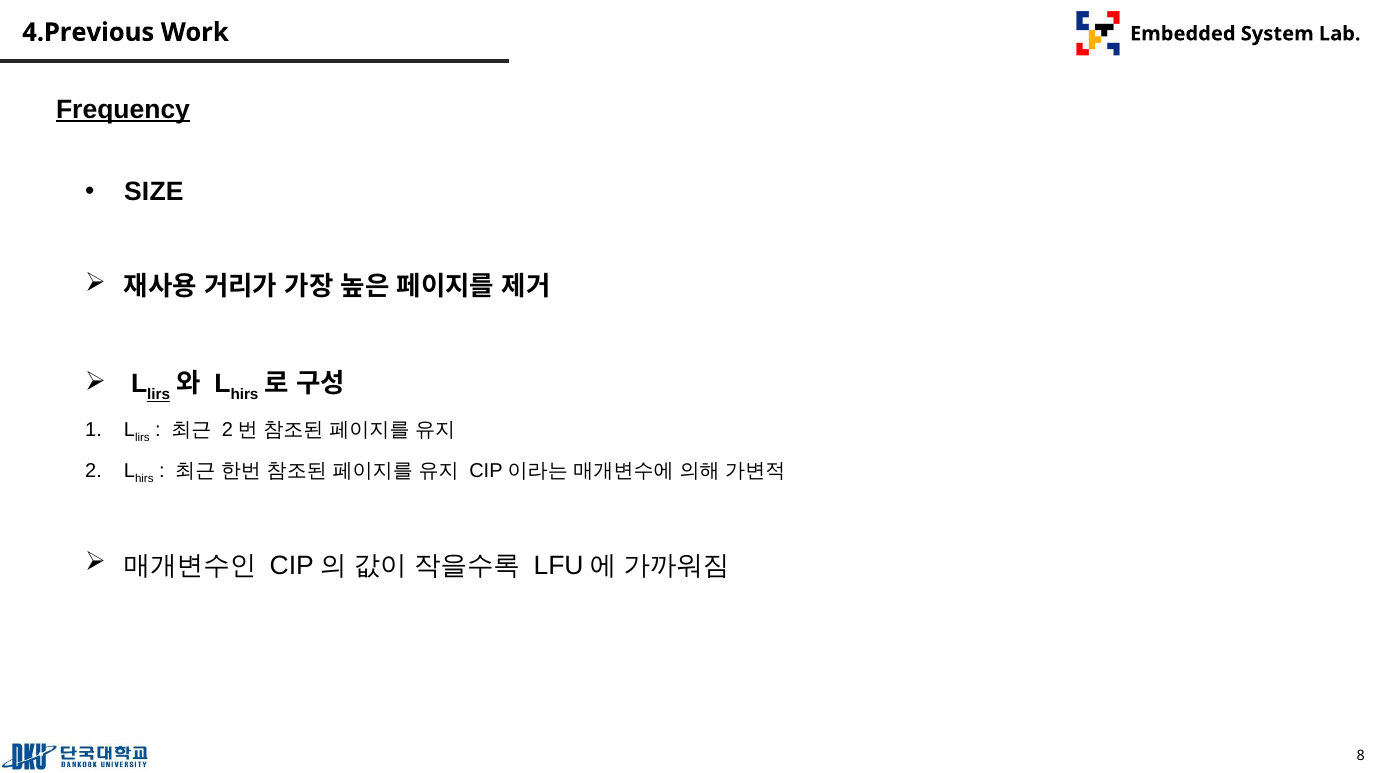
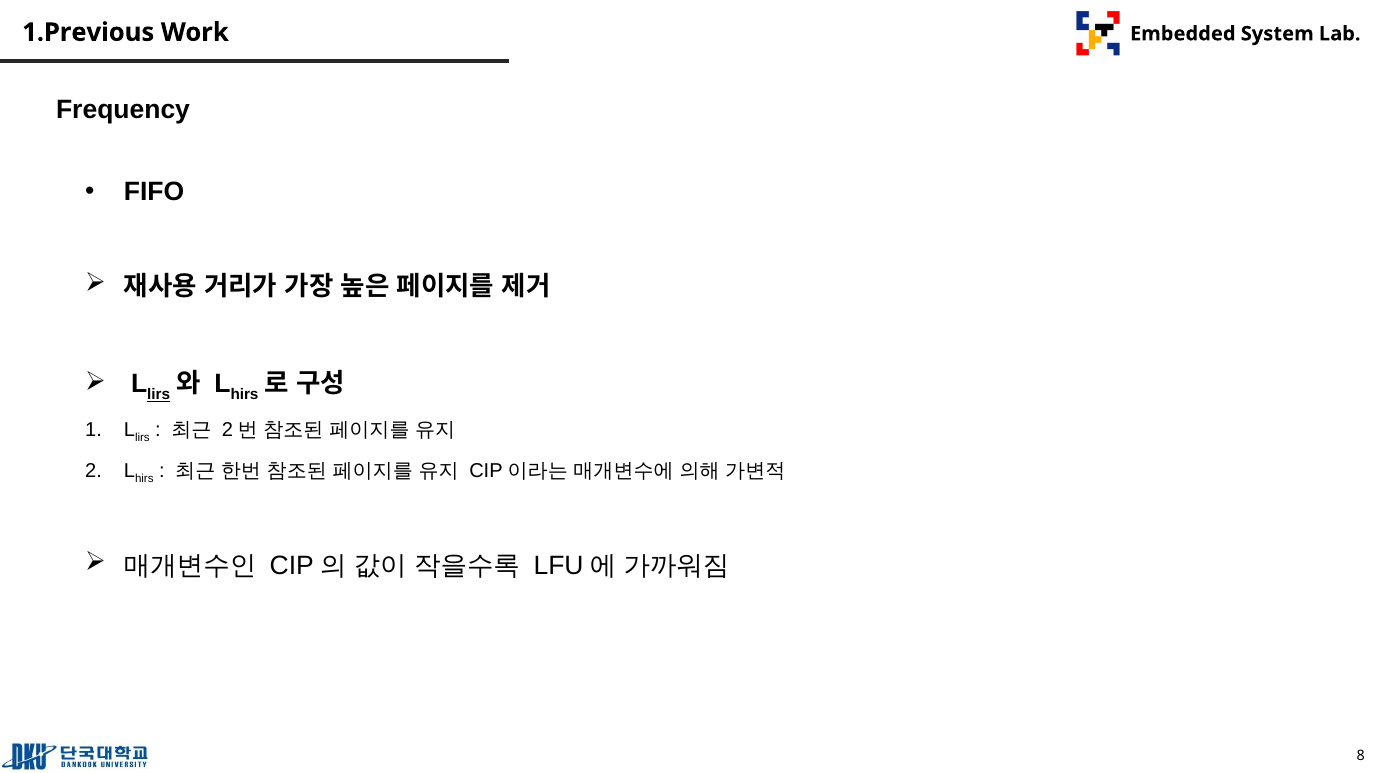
4.Previous: 4.Previous -> 1.Previous
Frequency underline: present -> none
SIZE: SIZE -> FIFO
